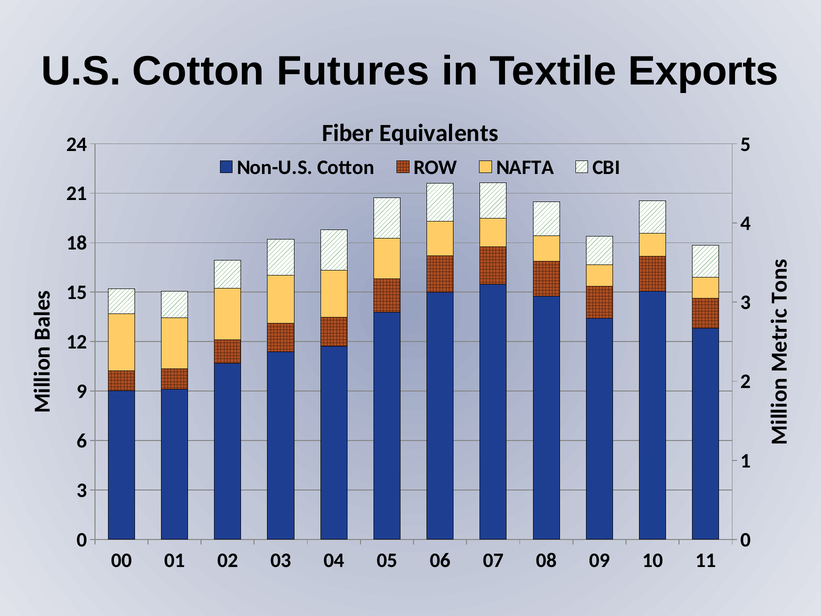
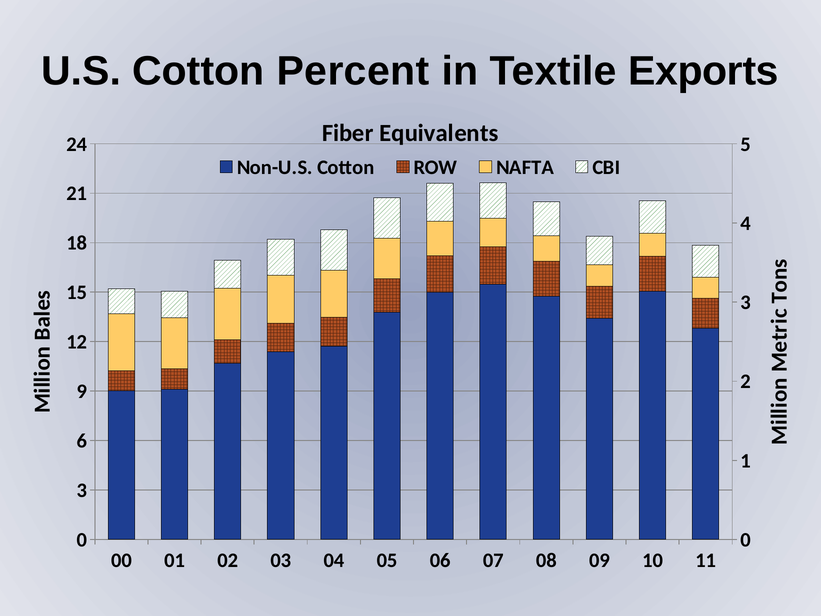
Futures: Futures -> Percent
